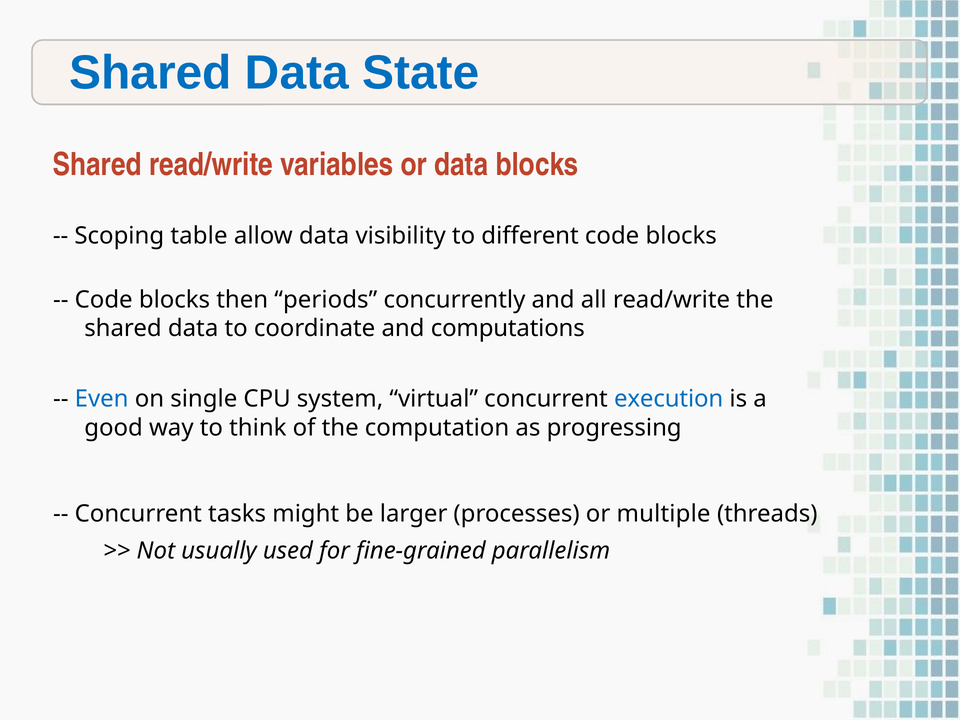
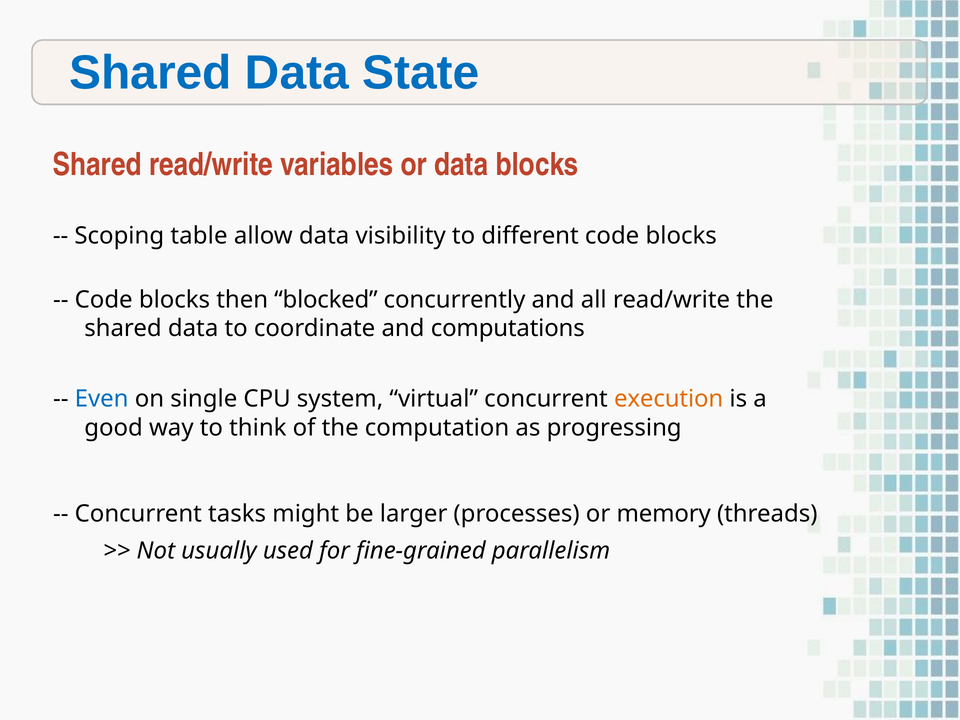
periods: periods -> blocked
execution colour: blue -> orange
multiple: multiple -> memory
